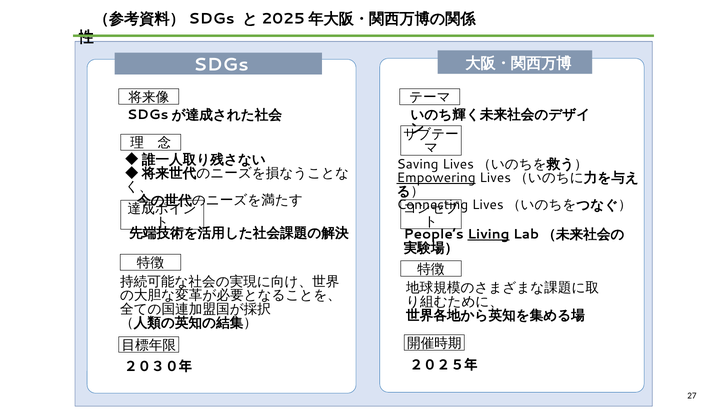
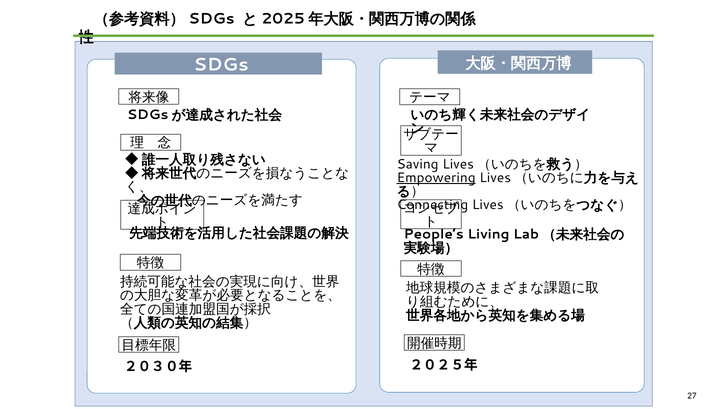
Living underline: present -> none
